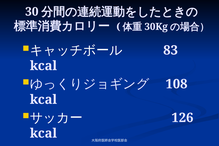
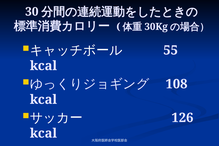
83: 83 -> 55
